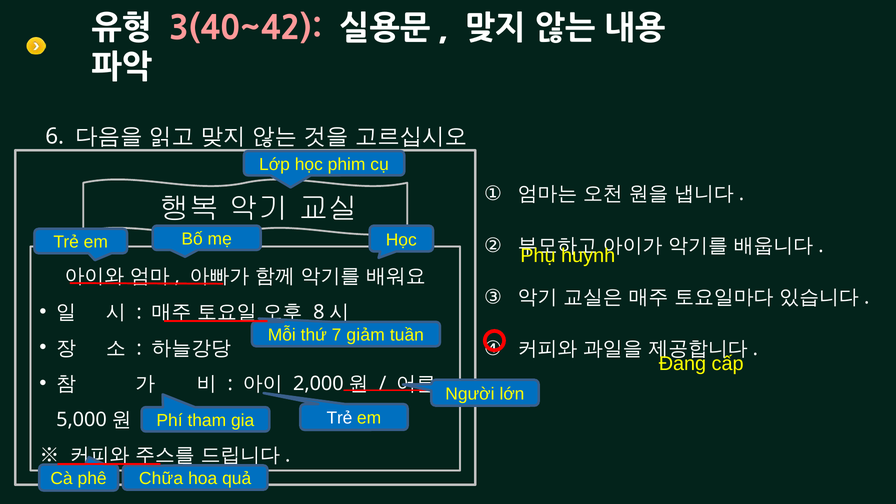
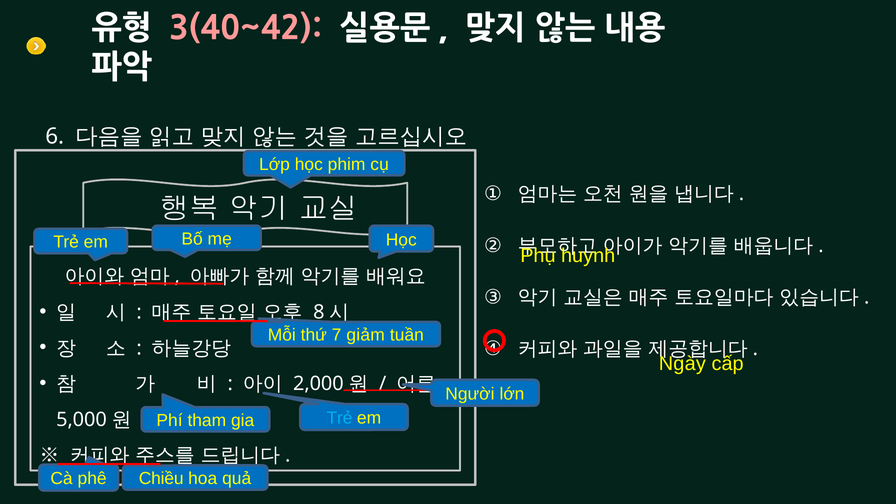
Đang: Đang -> Ngày
Trẻ at (339, 418) colour: white -> light blue
Chữa: Chữa -> Chiều
